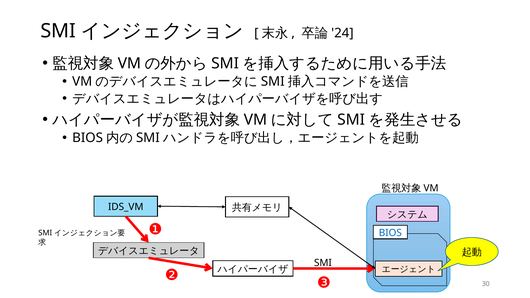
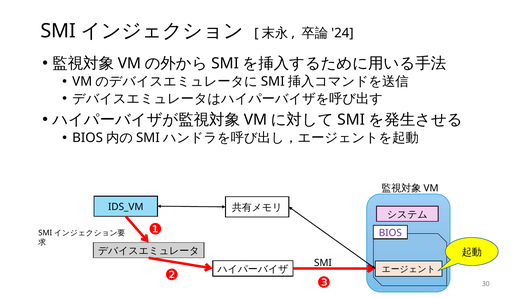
BIOS at (390, 233) colour: blue -> purple
